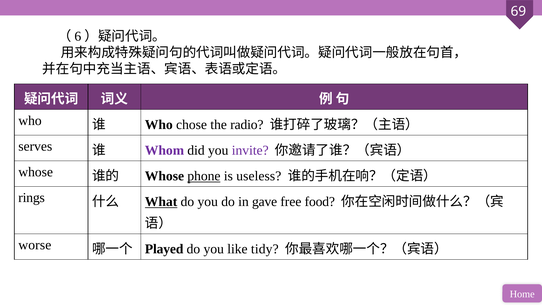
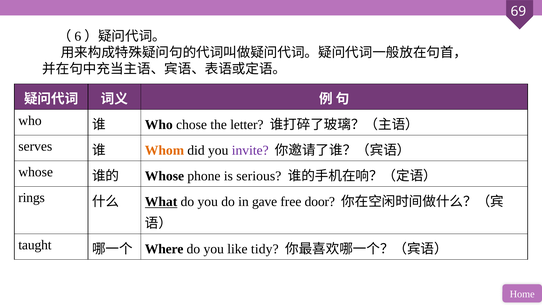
radio: radio -> letter
Whom colour: purple -> orange
phone underline: present -> none
useless: useless -> serious
food: food -> door
worse: worse -> taught
Played: Played -> Where
